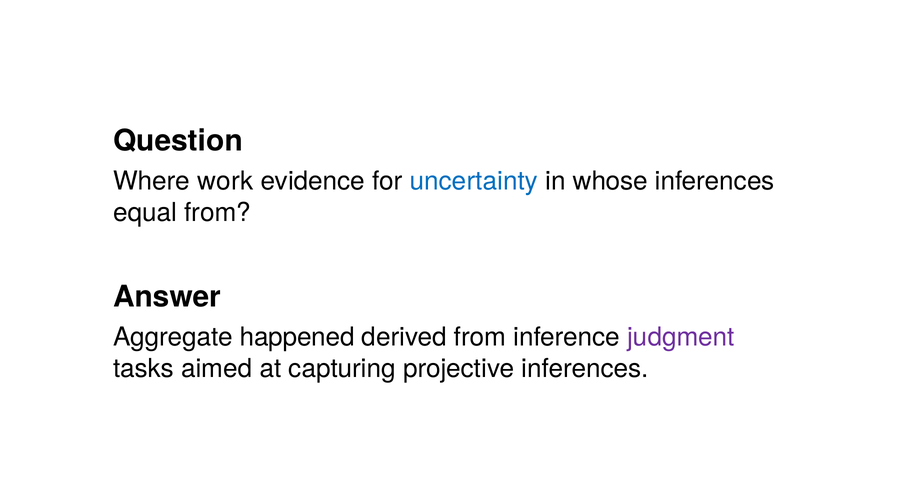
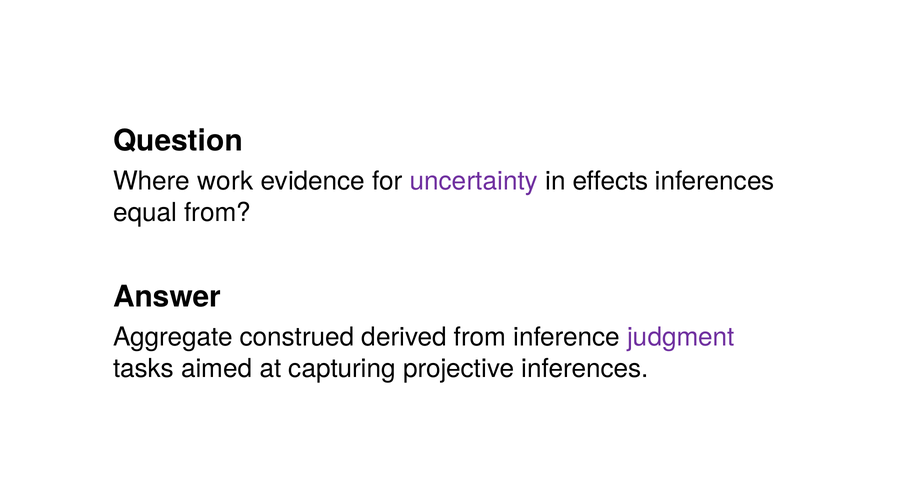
uncertainty colour: blue -> purple
whose: whose -> effects
happened: happened -> construed
